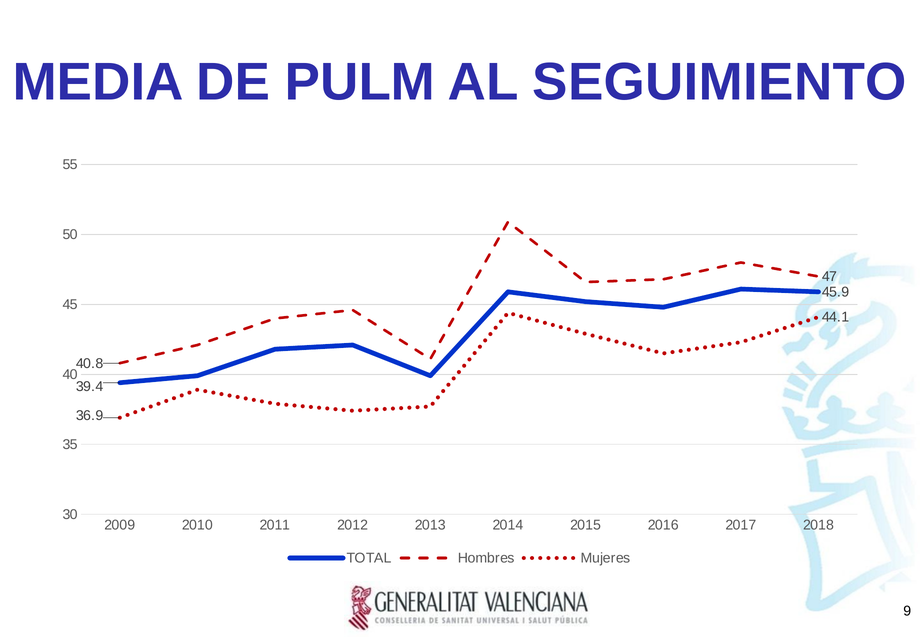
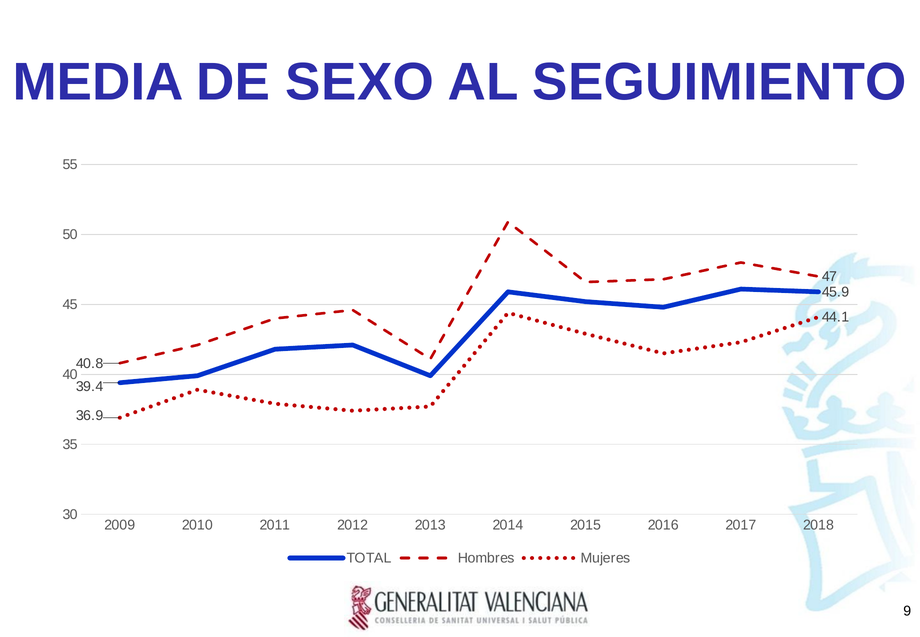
PULM: PULM -> SEXO
